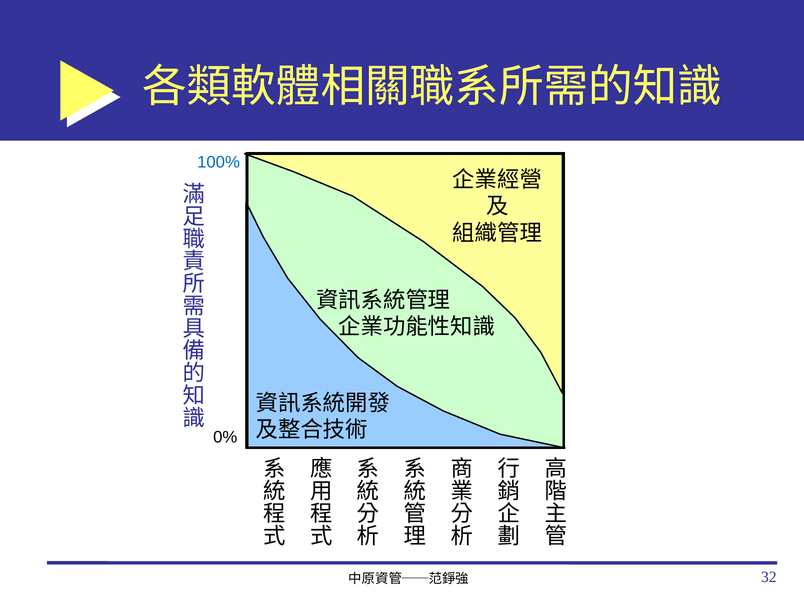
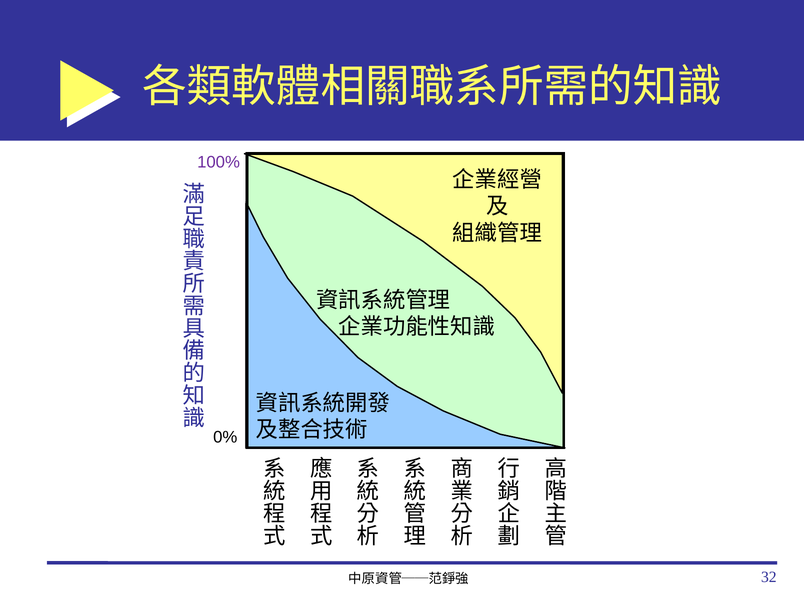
100% colour: blue -> purple
